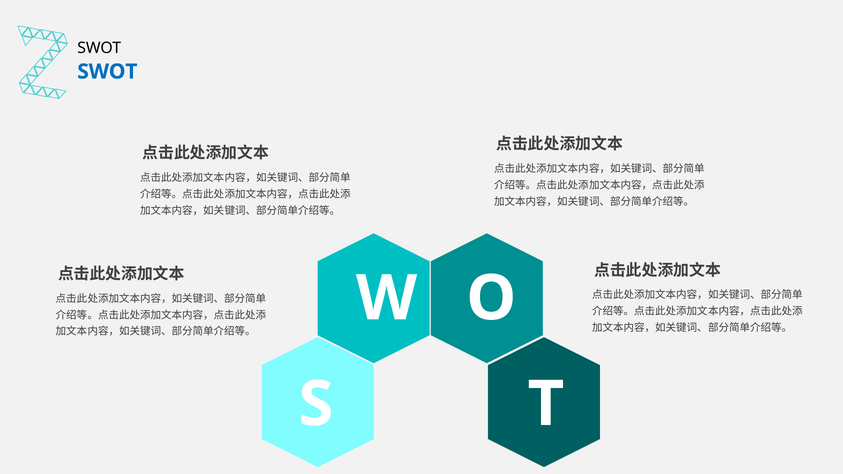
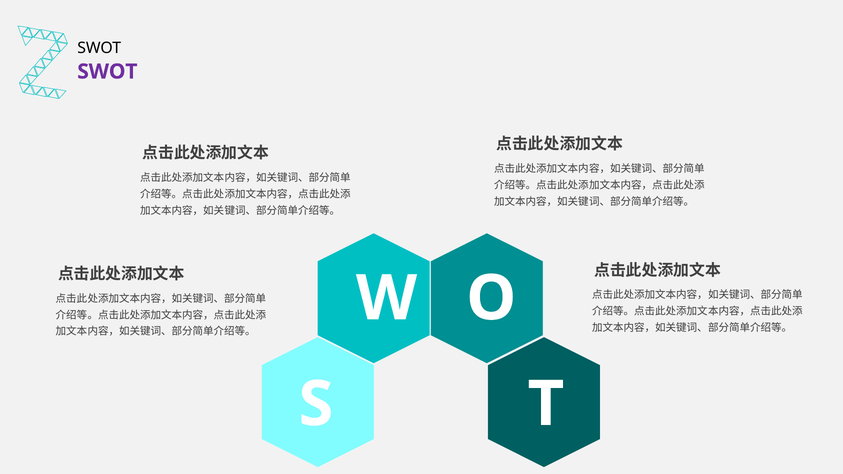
SWOT at (107, 72) colour: blue -> purple
